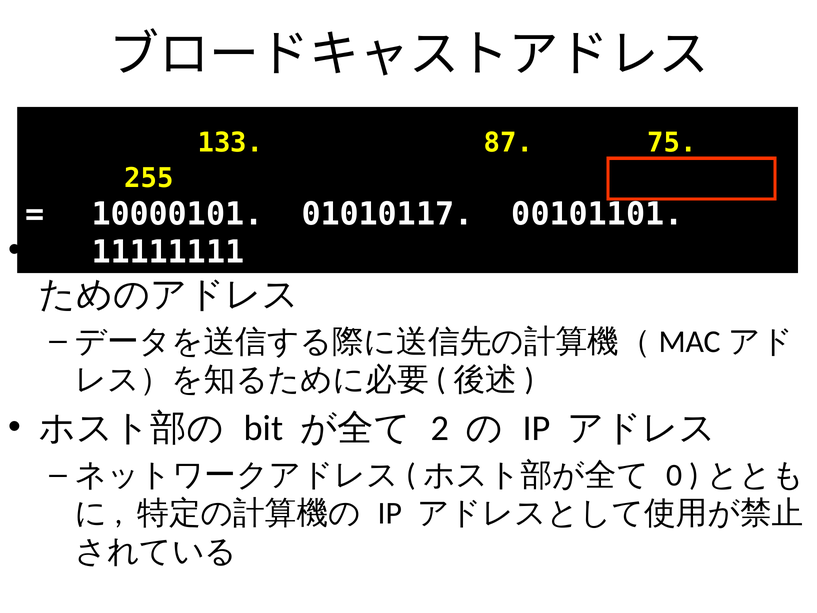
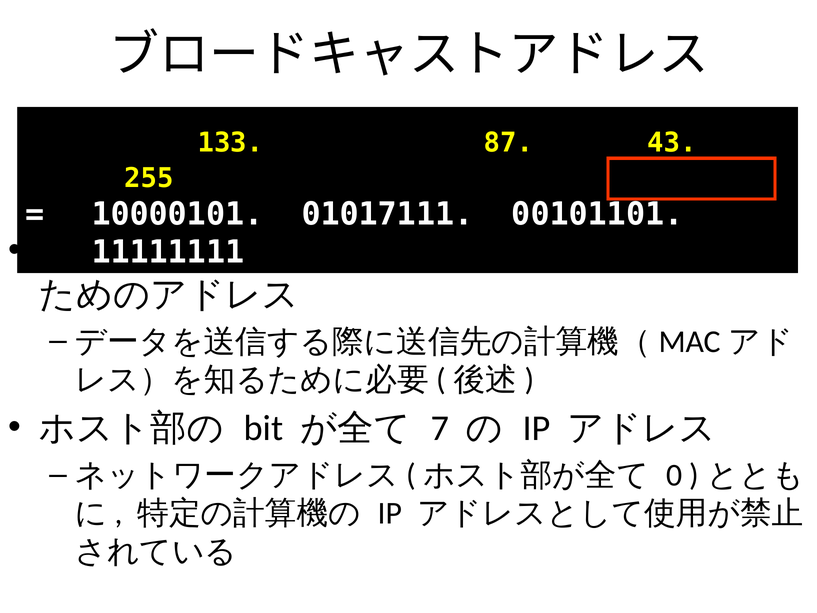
75: 75 -> 43
01010117: 01010117 -> 01017111
2: 2 -> 7
